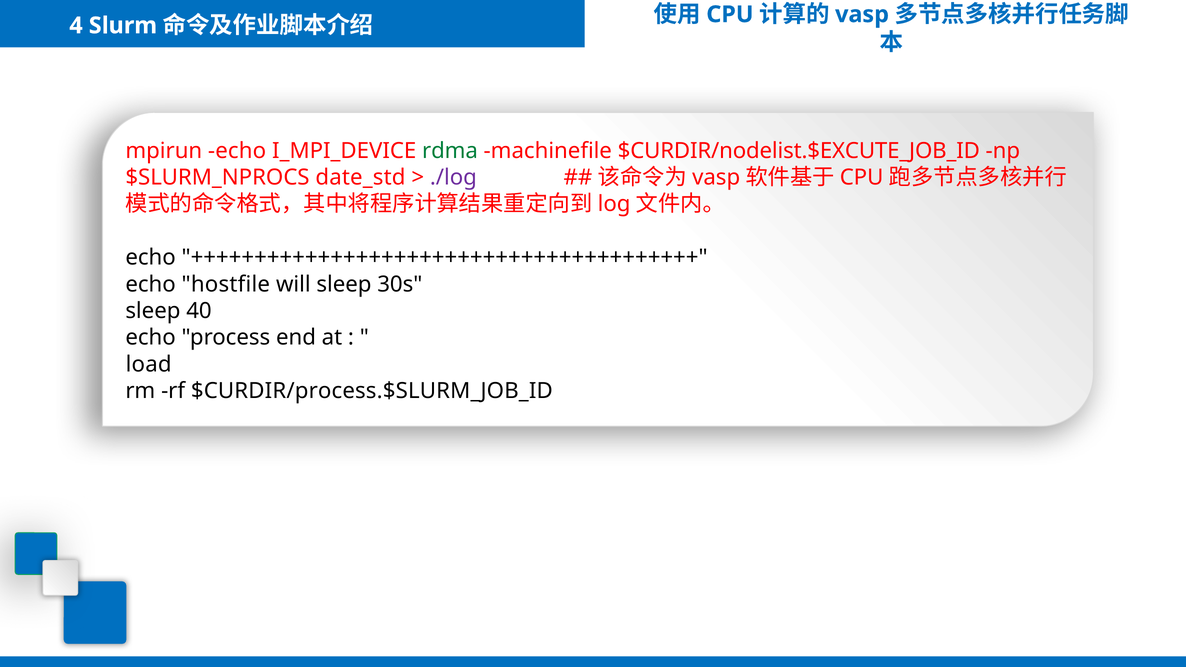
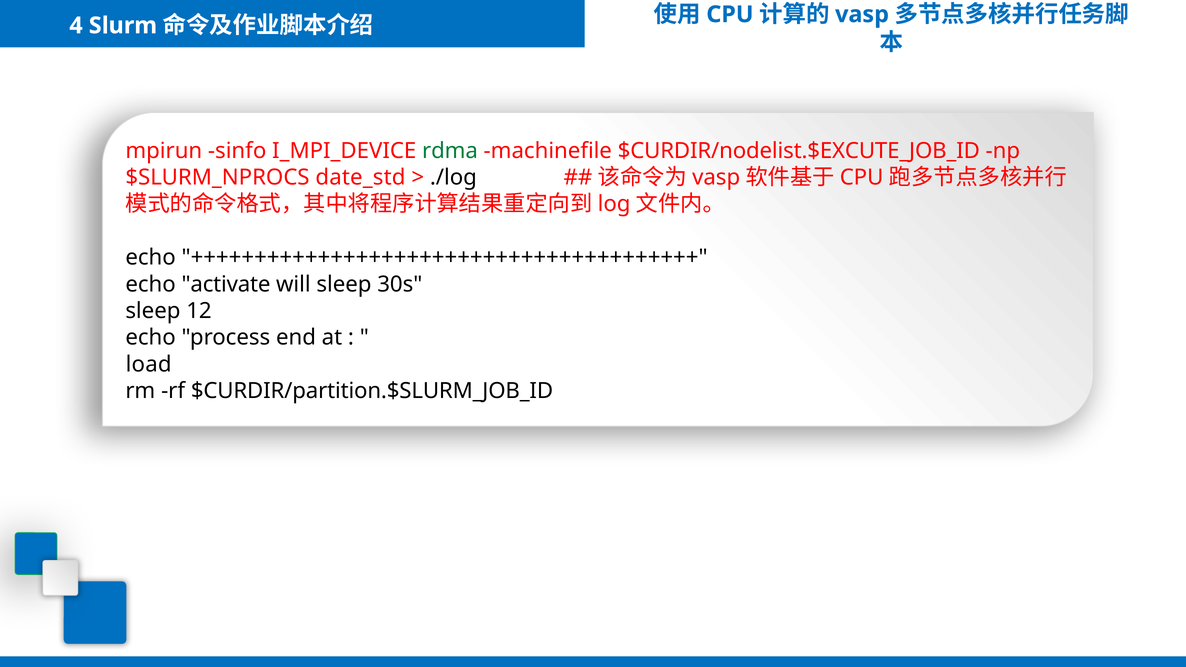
mpirun echo: echo -> sinfo
./log colour: purple -> black
hostfile: hostfile -> activate
40: 40 -> 12
$CURDIR/process.$SLURM_JOB_ID: $CURDIR/process.$SLURM_JOB_ID -> $CURDIR/partition.$SLURM_JOB_ID
